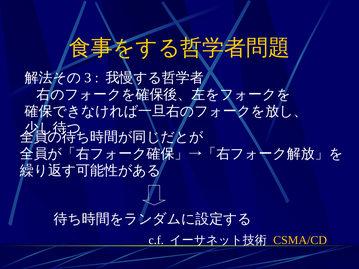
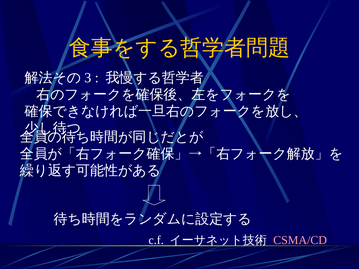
CSMA/CD colour: yellow -> pink
